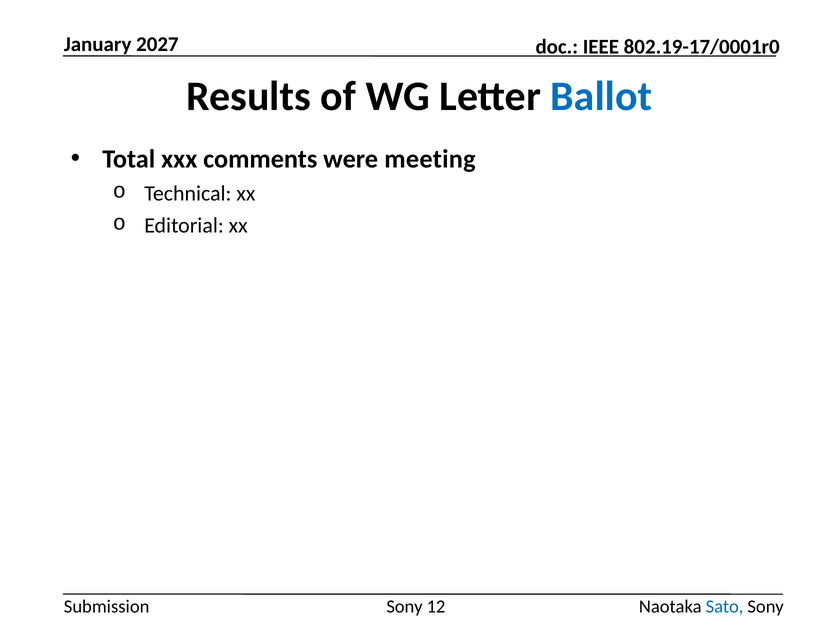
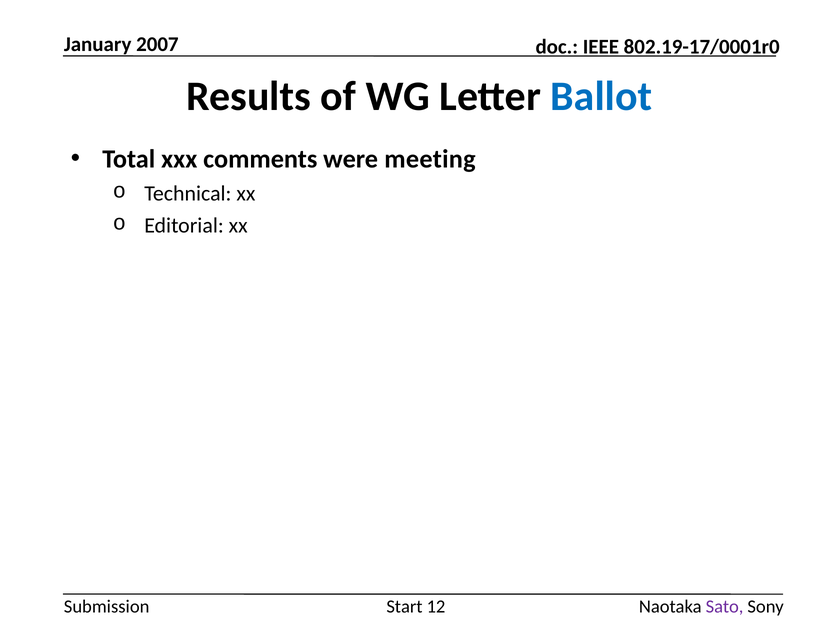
2027: 2027 -> 2007
Sony at (404, 607): Sony -> Start
Sato colour: blue -> purple
